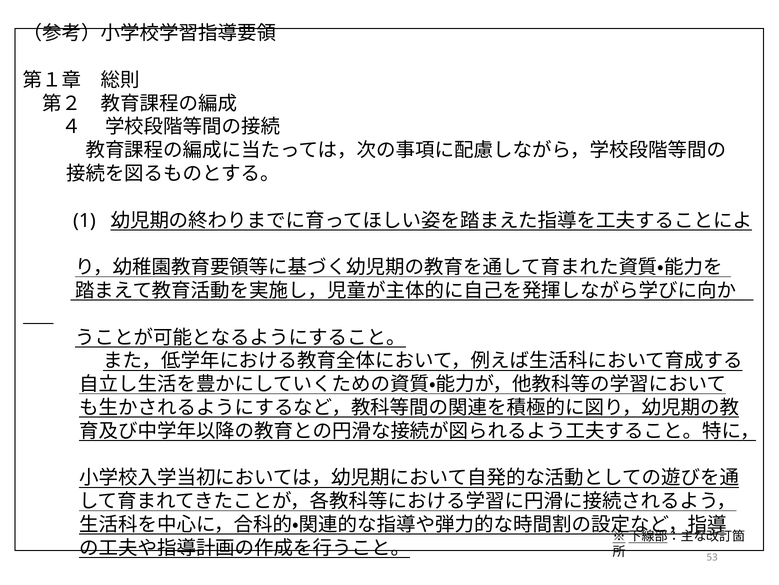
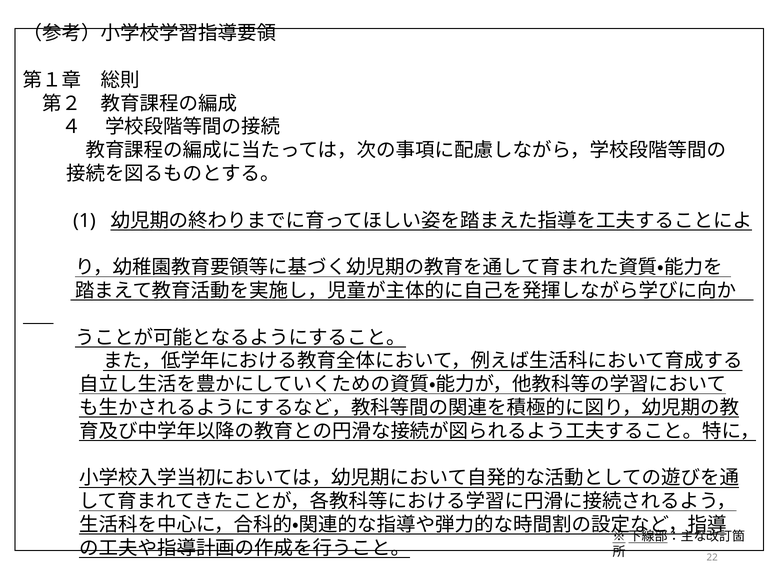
53: 53 -> 22
